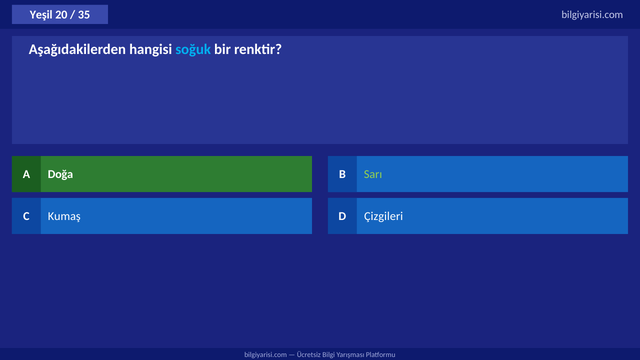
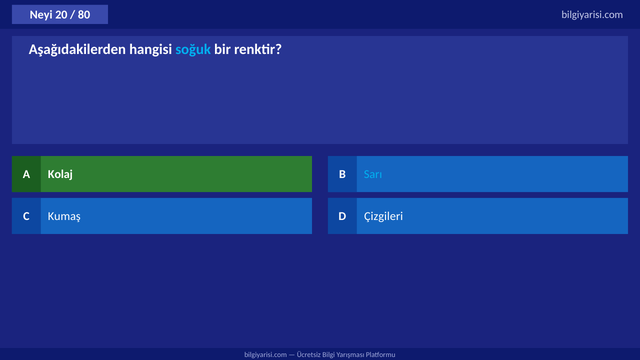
Yeşil: Yeşil -> Neyi
35: 35 -> 80
Doğa: Doğa -> Kolaj
Sarı colour: light green -> light blue
